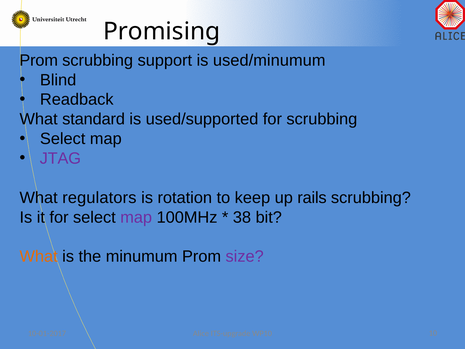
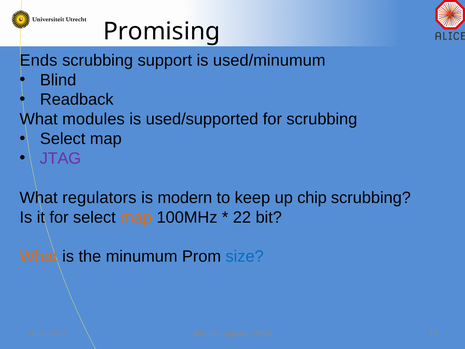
Prom at (39, 60): Prom -> Ends
standard: standard -> modules
rotation: rotation -> modern
rails: rails -> chip
map at (136, 217) colour: purple -> orange
38: 38 -> 22
size colour: purple -> blue
